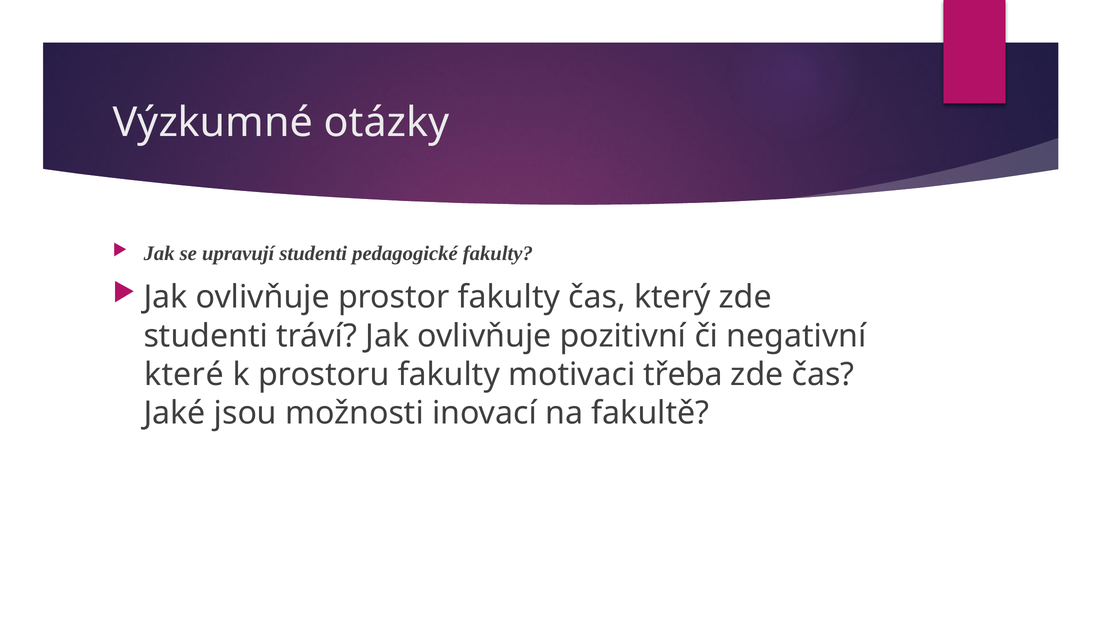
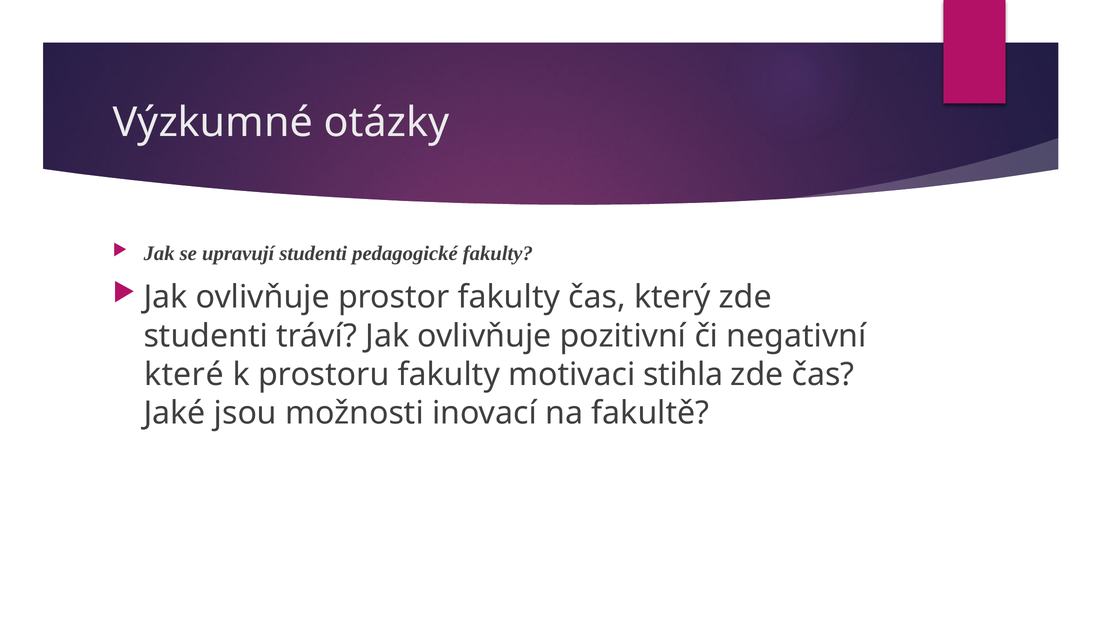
třeba: třeba -> stihla
